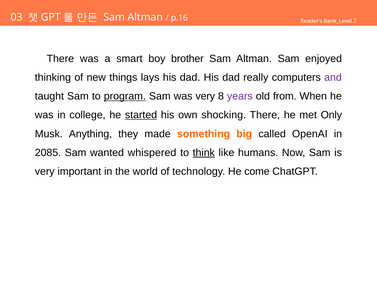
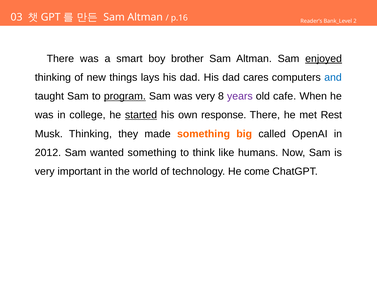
enjoyed underline: none -> present
really: really -> cares
and colour: purple -> blue
from: from -> cafe
shocking: shocking -> response
Only: Only -> Rest
Musk Anything: Anything -> Thinking
2085: 2085 -> 2012
wanted whispered: whispered -> something
think underline: present -> none
